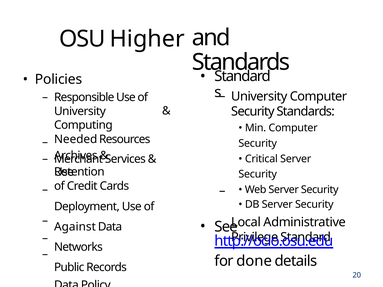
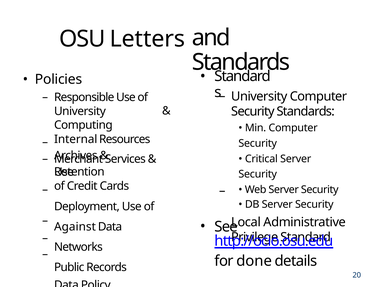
Higher: Higher -> Letters
Needed: Needed -> Internal
